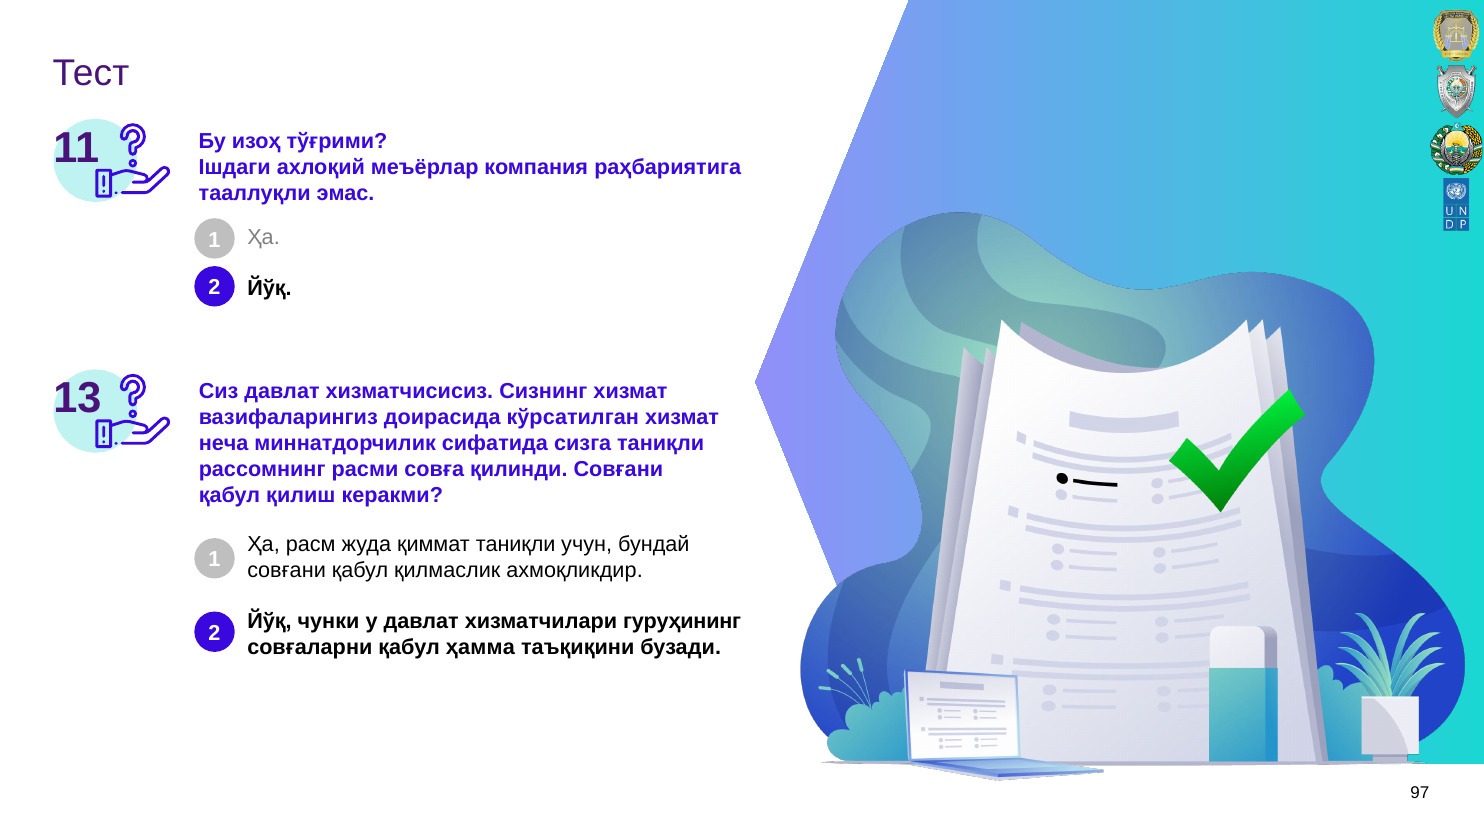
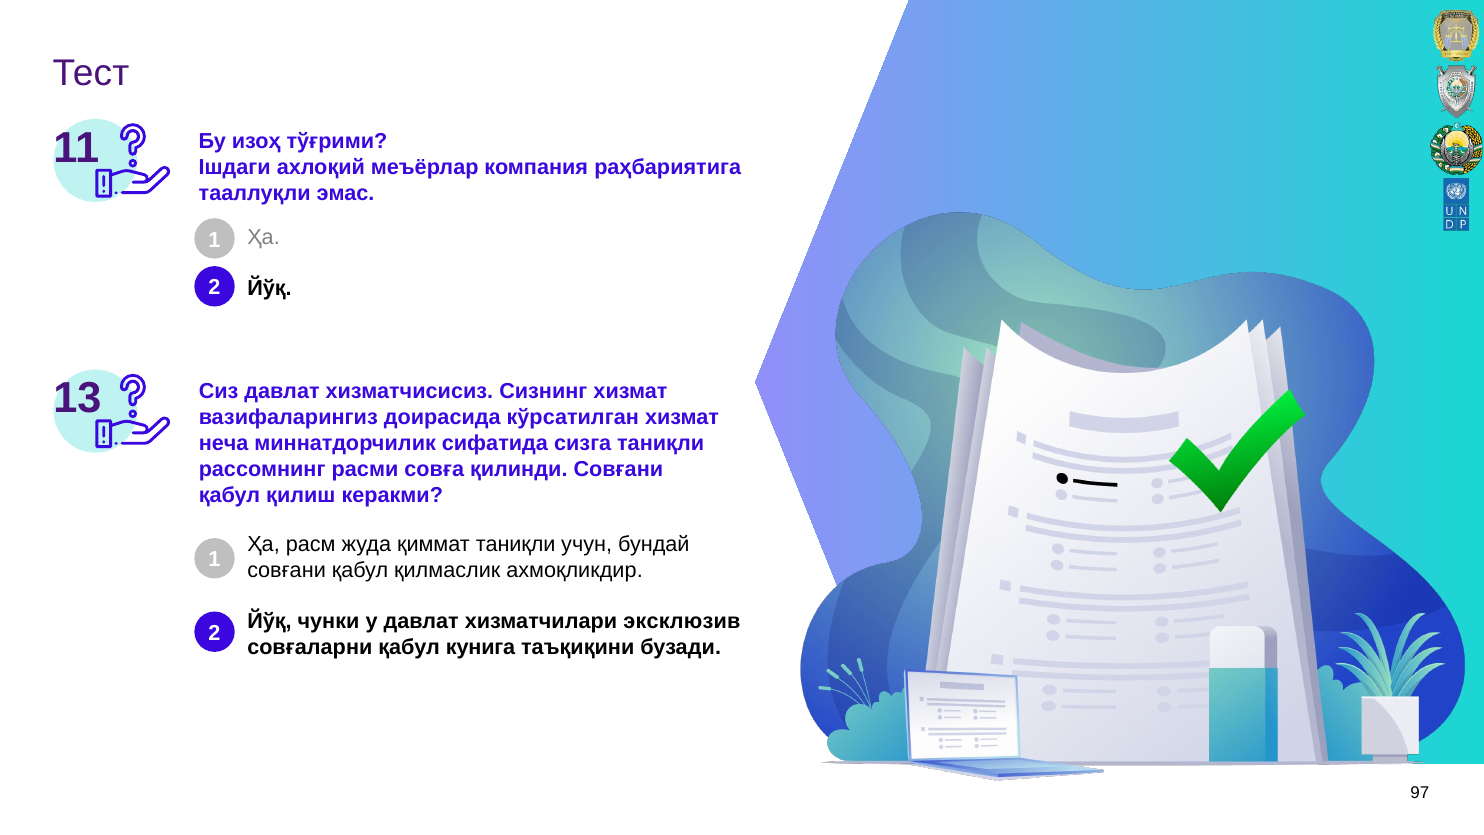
гуруҳининг: гуруҳининг -> эксклюзив
ҳамма: ҳамма -> кунига
